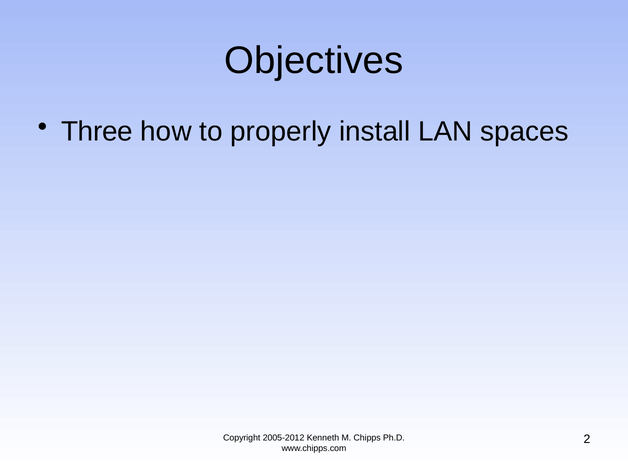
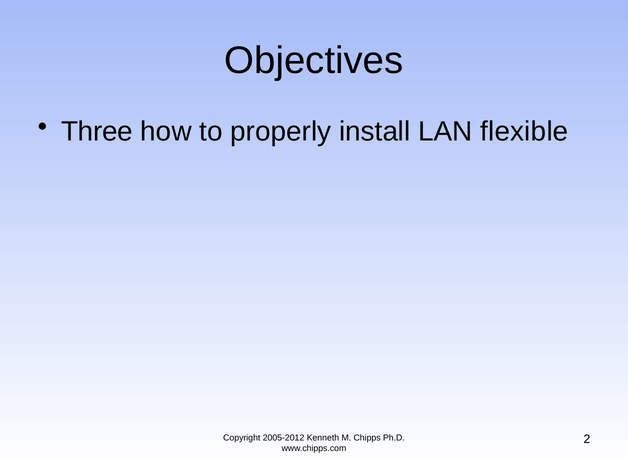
spaces: spaces -> flexible
